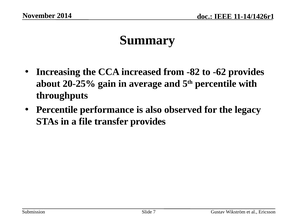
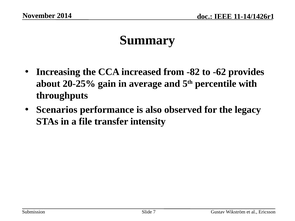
Percentile at (57, 110): Percentile -> Scenarios
transfer provides: provides -> intensity
